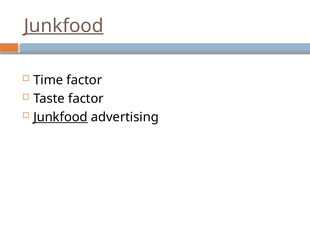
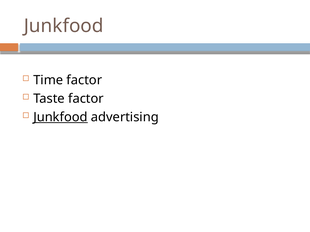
Junkfood at (64, 26) underline: present -> none
